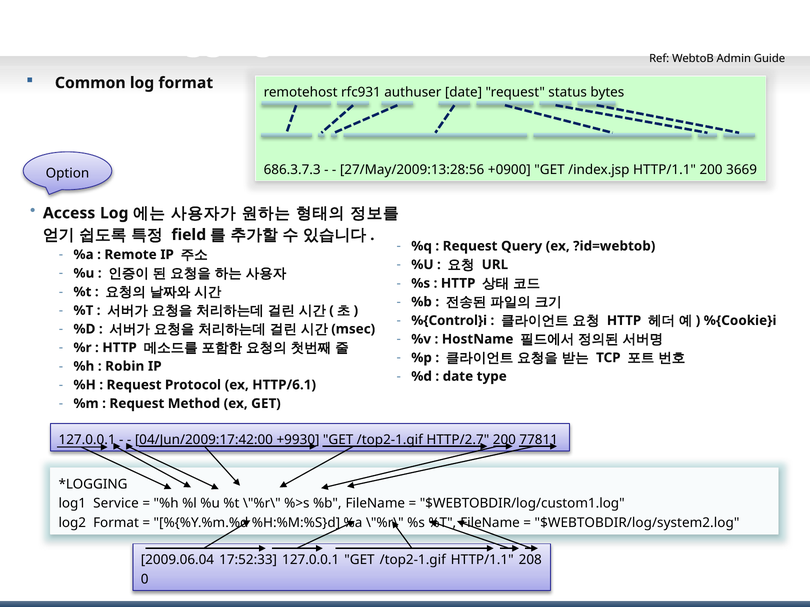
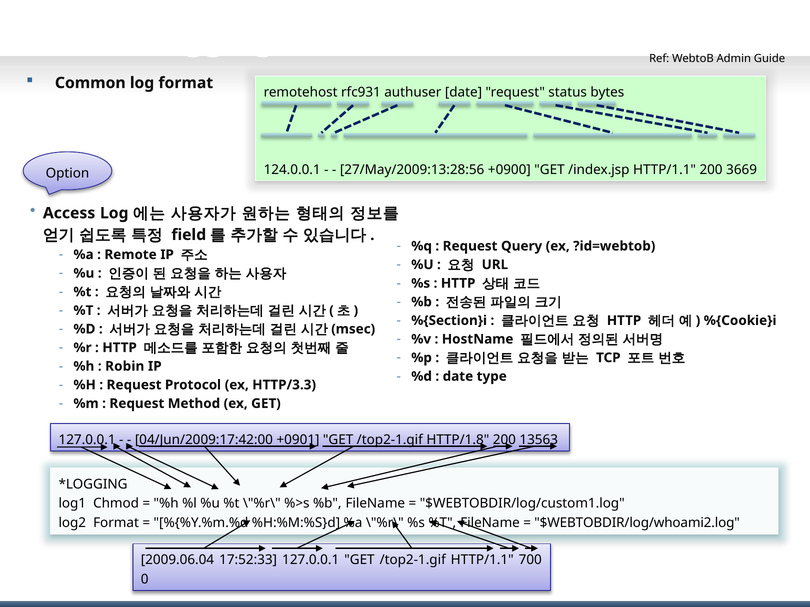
686.3.7.3: 686.3.7.3 -> 124.0.0.1
%{Control}i: %{Control}i -> %{Section}i
HTTP/6.1: HTTP/6.1 -> HTTP/3.3
+9930: +9930 -> +0901
HTTP/2.7: HTTP/2.7 -> HTTP/1.8
77811: 77811 -> 13563
Service: Service -> Chmod
$WEBTOBDIR/log/system2.log: $WEBTOBDIR/log/system2.log -> $WEBTOBDIR/log/whoami2.log
208: 208 -> 700
